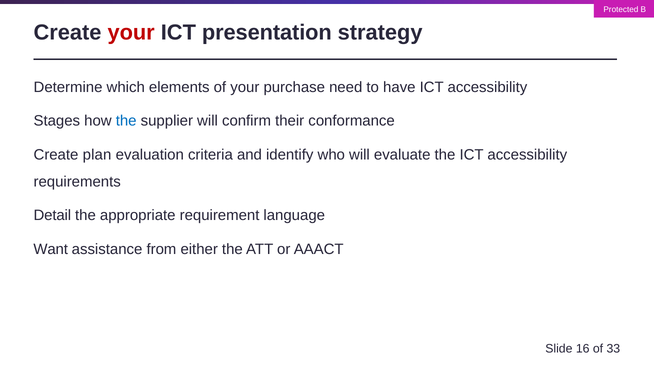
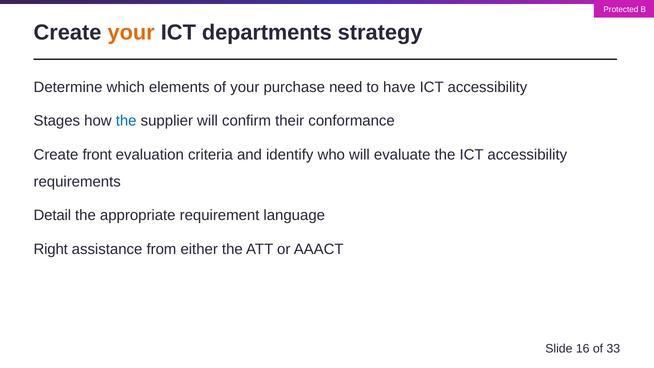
your at (131, 33) colour: red -> orange
presentation: presentation -> departments
plan: plan -> front
Want: Want -> Right
